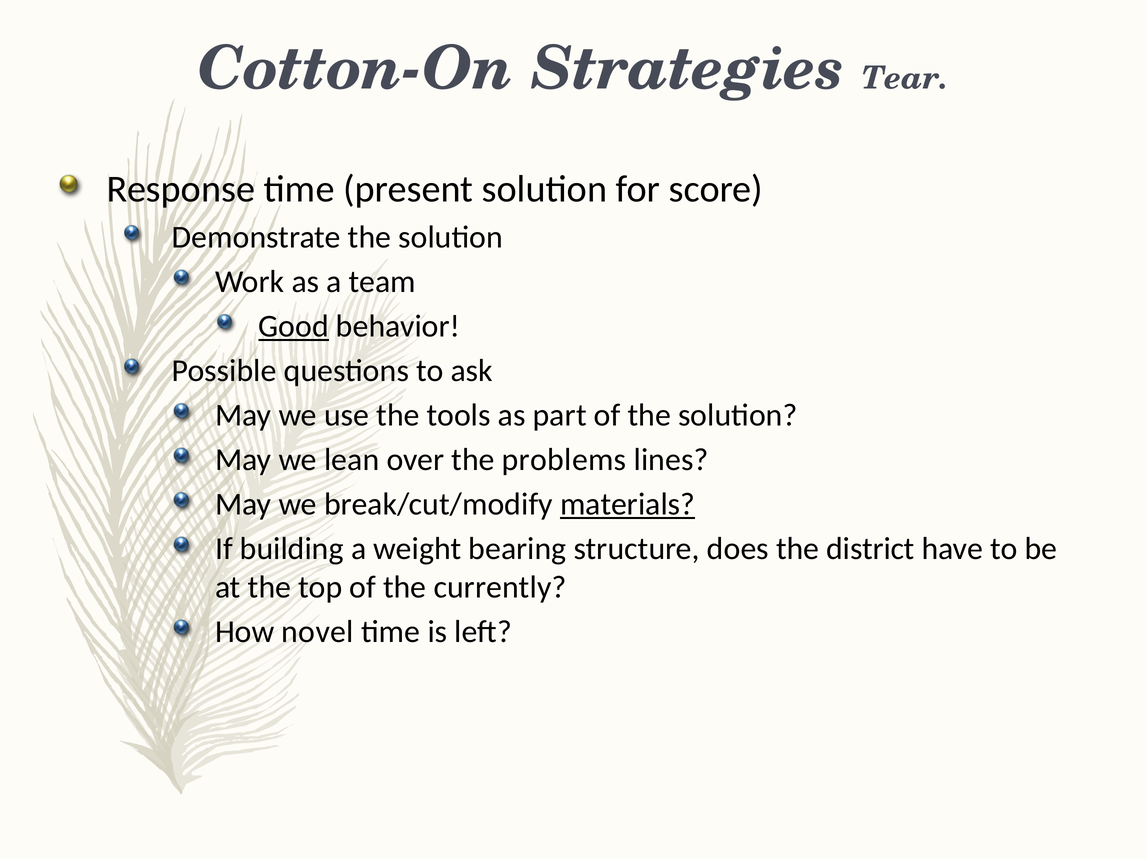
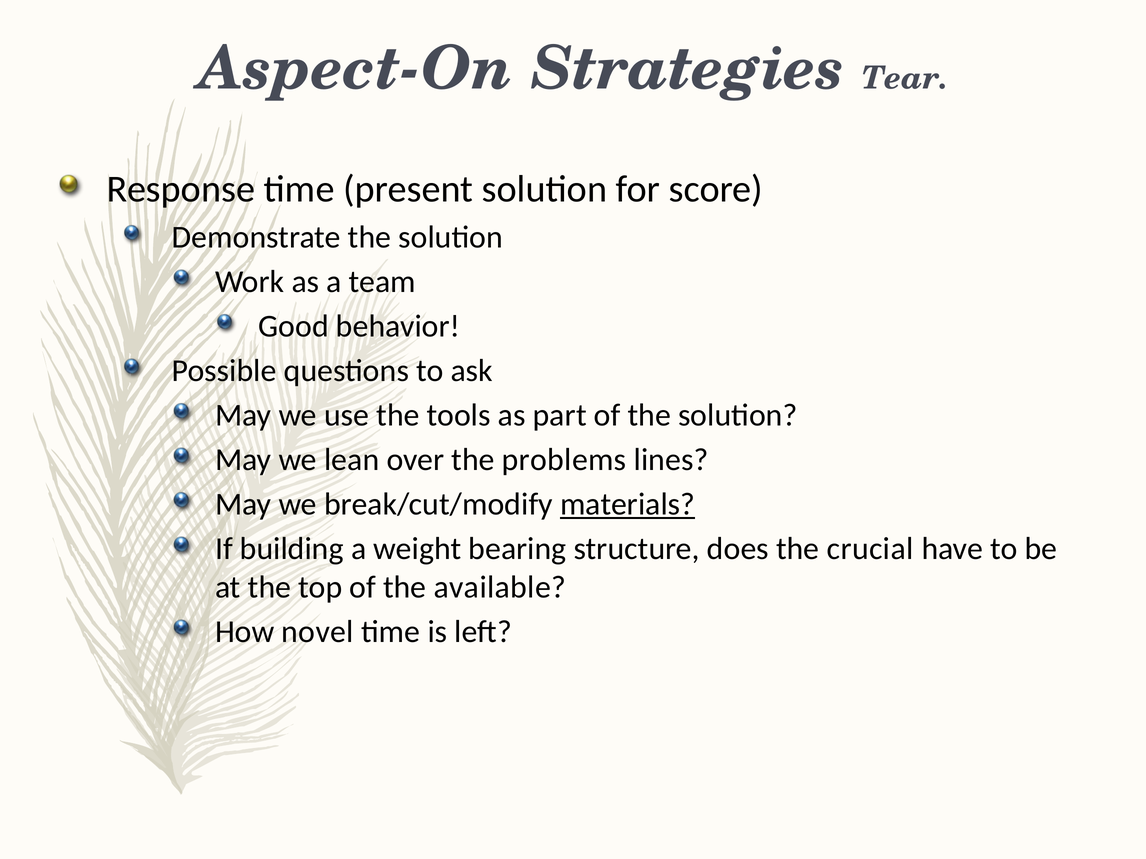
Cotton-On: Cotton-On -> Aspect-On
Good underline: present -> none
district: district -> crucial
currently: currently -> available
